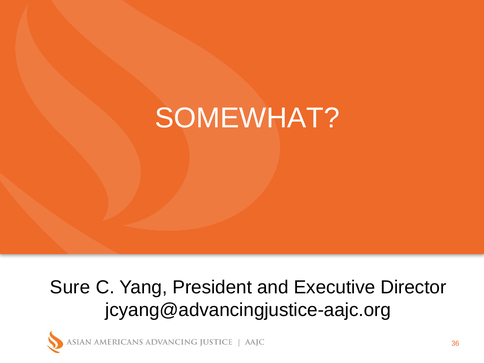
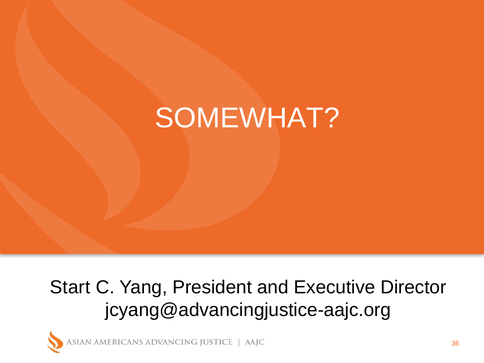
Sure: Sure -> Start
